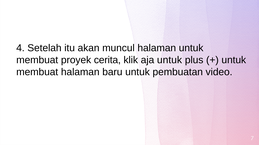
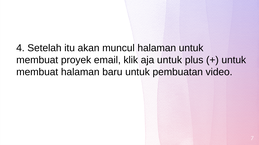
cerita: cerita -> email
